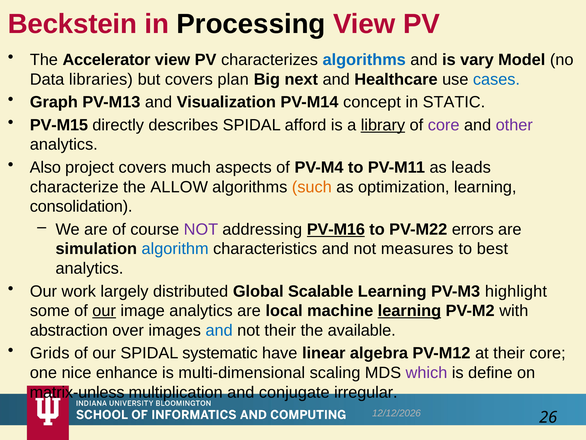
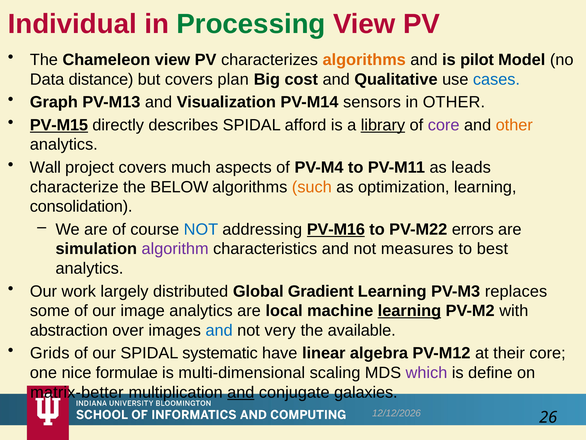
Beckstein: Beckstein -> Individual
Processing colour: black -> green
Accelerator: Accelerator -> Chameleon
algorithms at (364, 60) colour: blue -> orange
vary: vary -> pilot
libraries: libraries -> distance
next: next -> cost
Healthcare: Healthcare -> Qualitative
concept: concept -> sensors
in STATIC: STATIC -> OTHER
PV-M15 underline: none -> present
other at (514, 125) colour: purple -> orange
Also: Also -> Wall
ALLOW: ALLOW -> BELOW
NOT at (201, 229) colour: purple -> blue
algorithm colour: blue -> purple
Scalable: Scalable -> Gradient
highlight: highlight -> replaces
our at (104, 311) underline: present -> none
not their: their -> very
enhance: enhance -> formulae
matrix-unless: matrix-unless -> matrix-better
and at (241, 392) underline: none -> present
irregular: irregular -> galaxies
